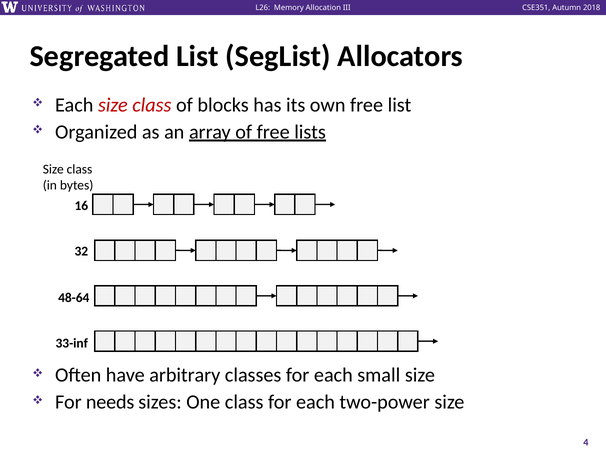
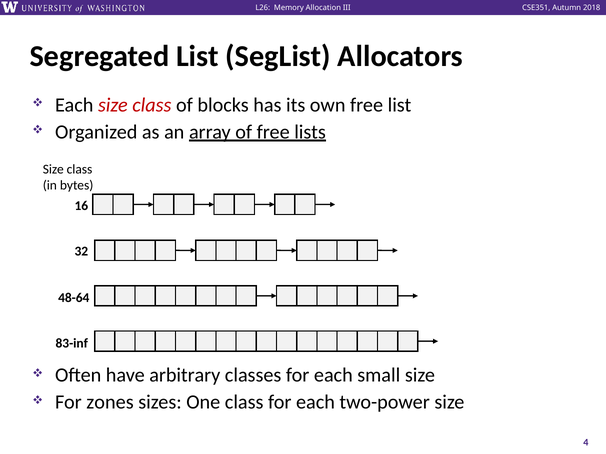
33-inf: 33-inf -> 83-inf
needs: needs -> zones
